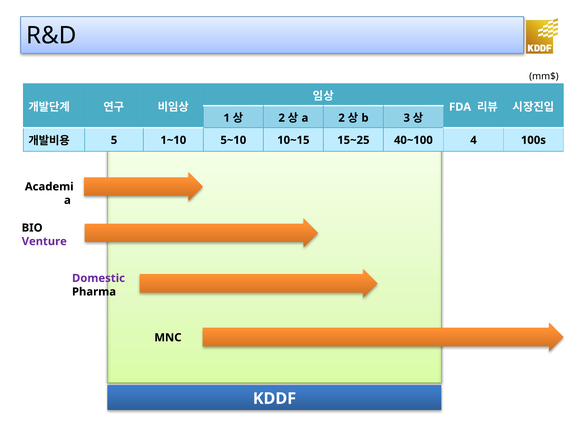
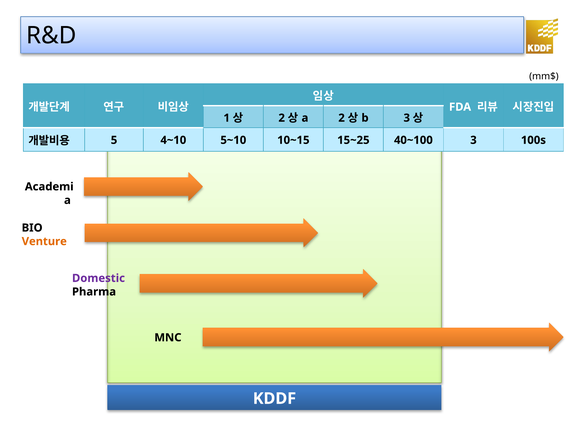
1~10: 1~10 -> 4~10
40~100 4: 4 -> 3
Venture colour: purple -> orange
